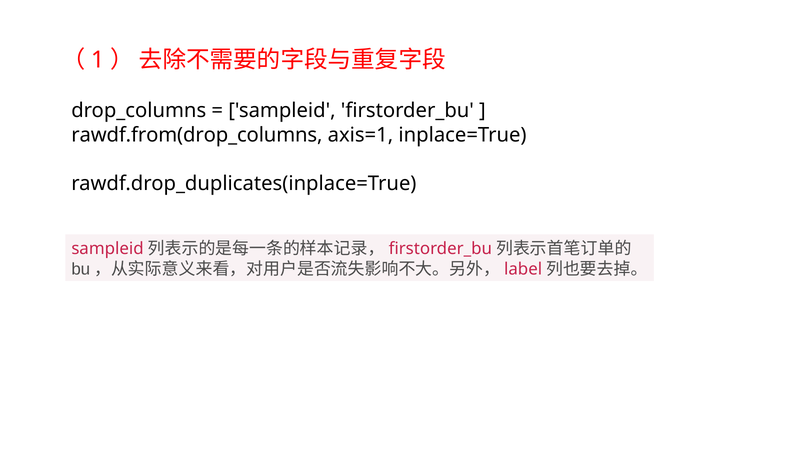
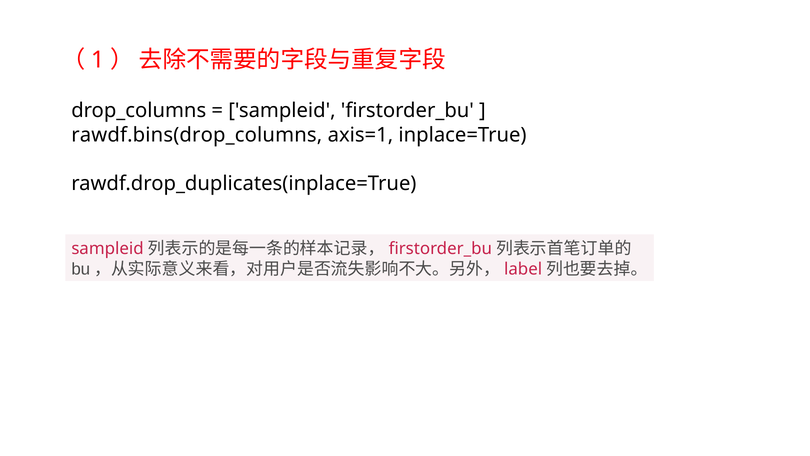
rawdf.from(drop_columns: rawdf.from(drop_columns -> rawdf.bins(drop_columns
